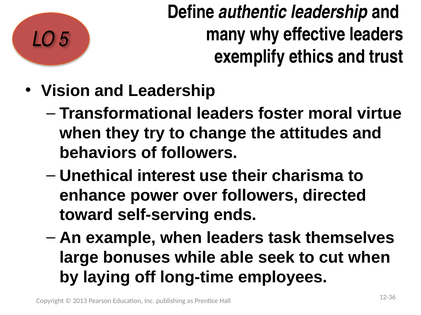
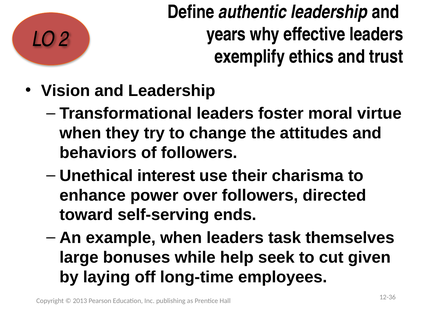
many: many -> years
5: 5 -> 2
able: able -> help
cut when: when -> given
